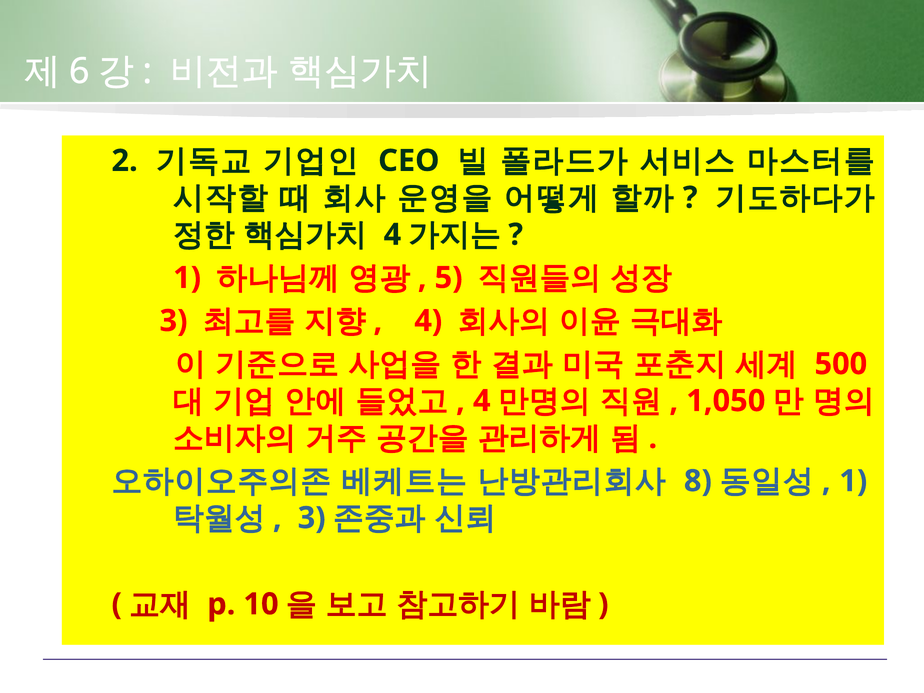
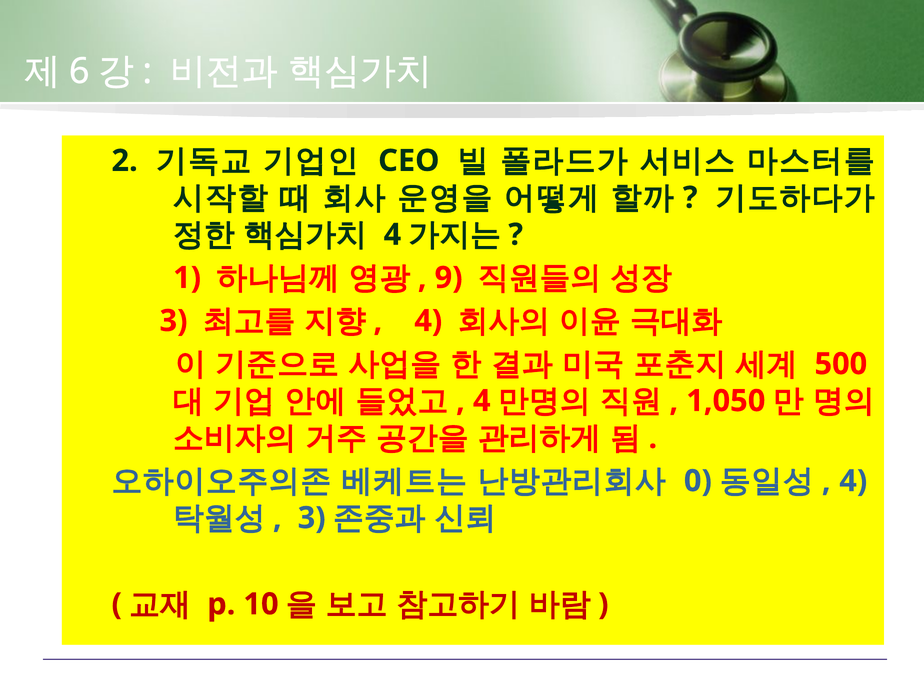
5: 5 -> 9
8: 8 -> 0
1 at (853, 481): 1 -> 4
